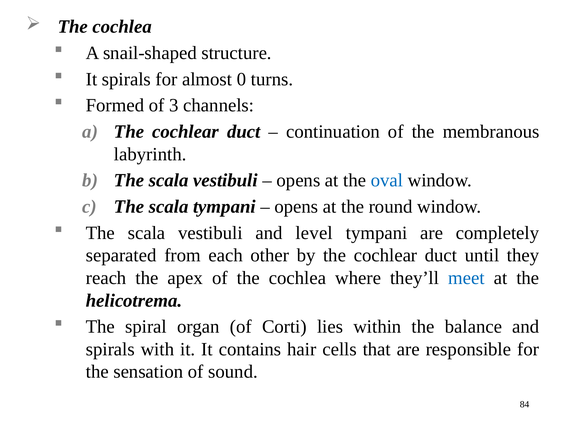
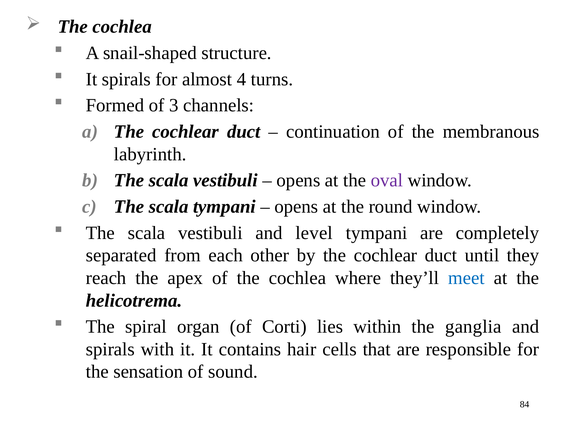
0: 0 -> 4
oval colour: blue -> purple
balance: balance -> ganglia
